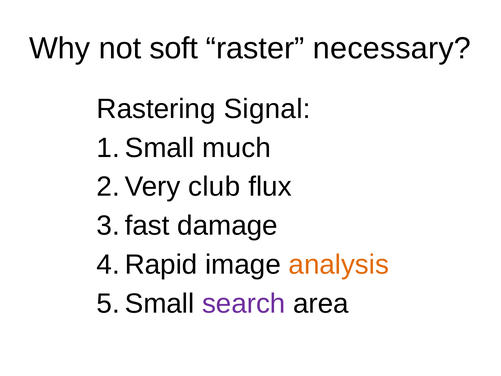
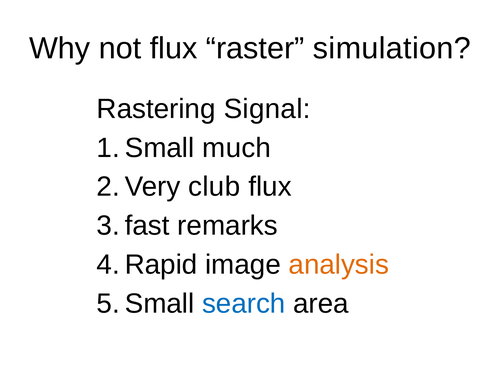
not soft: soft -> flux
necessary: necessary -> simulation
damage: damage -> remarks
search colour: purple -> blue
